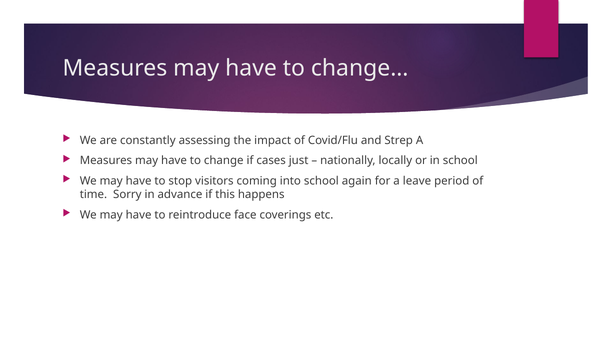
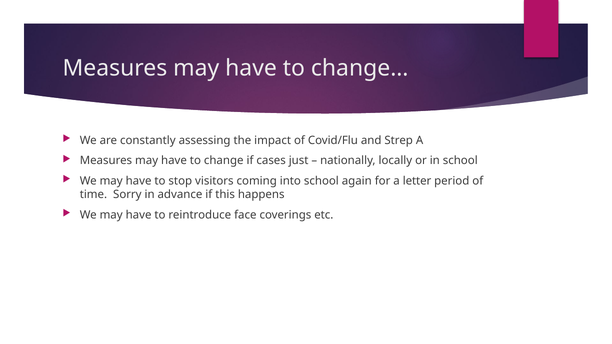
leave: leave -> letter
